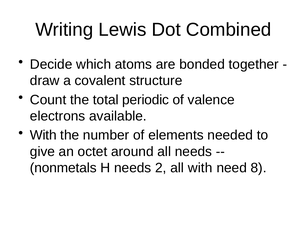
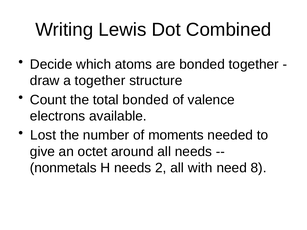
a covalent: covalent -> together
total periodic: periodic -> bonded
With at (43, 135): With -> Lost
elements: elements -> moments
